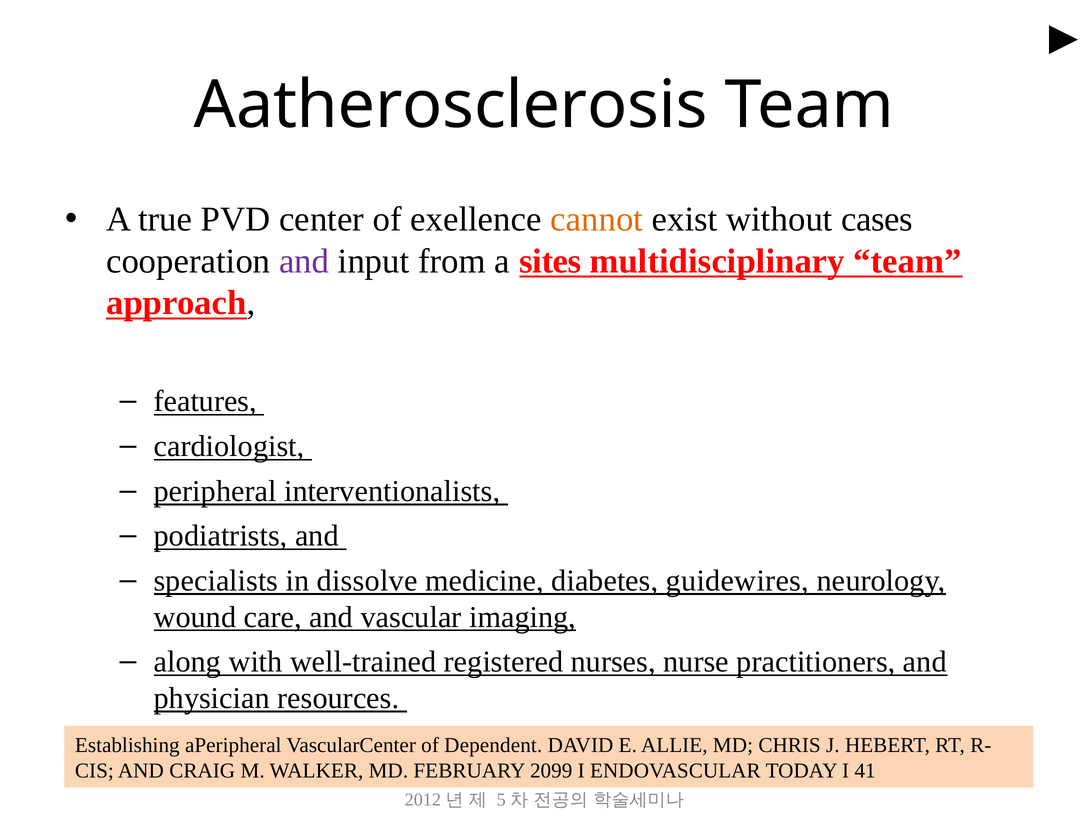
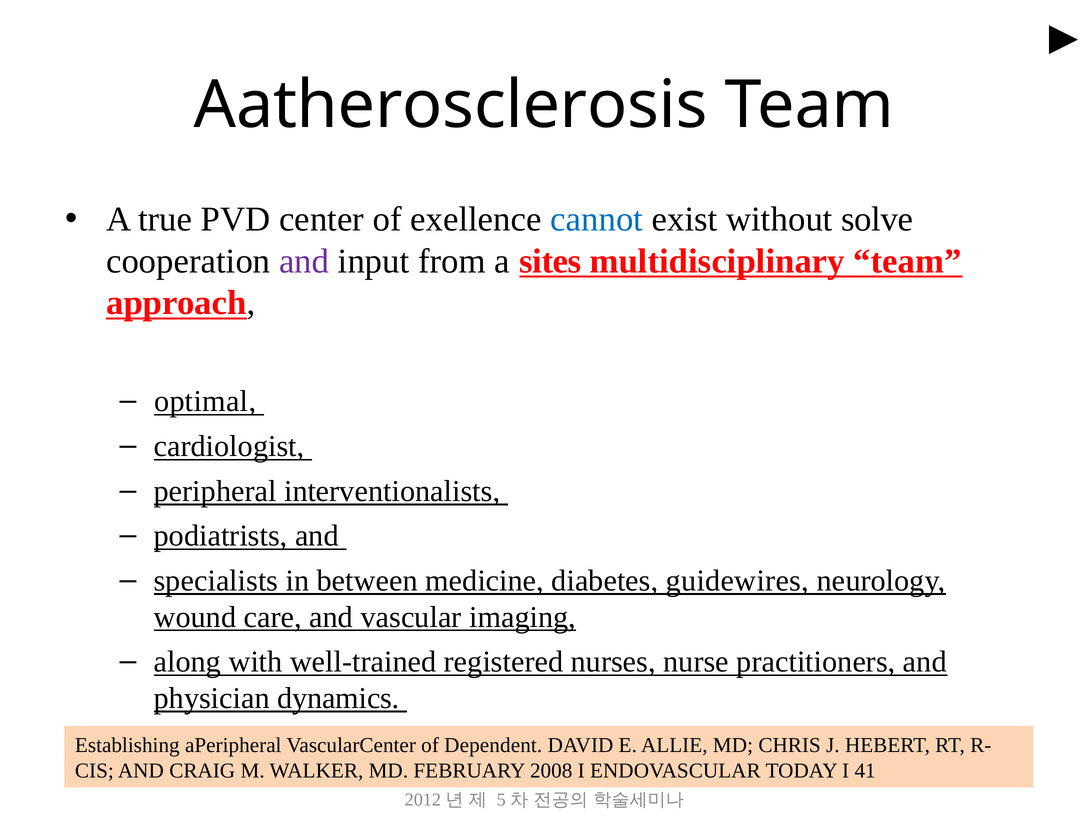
cannot colour: orange -> blue
cases: cases -> solve
features: features -> optimal
dissolve: dissolve -> between
resources: resources -> dynamics
2099: 2099 -> 2008
